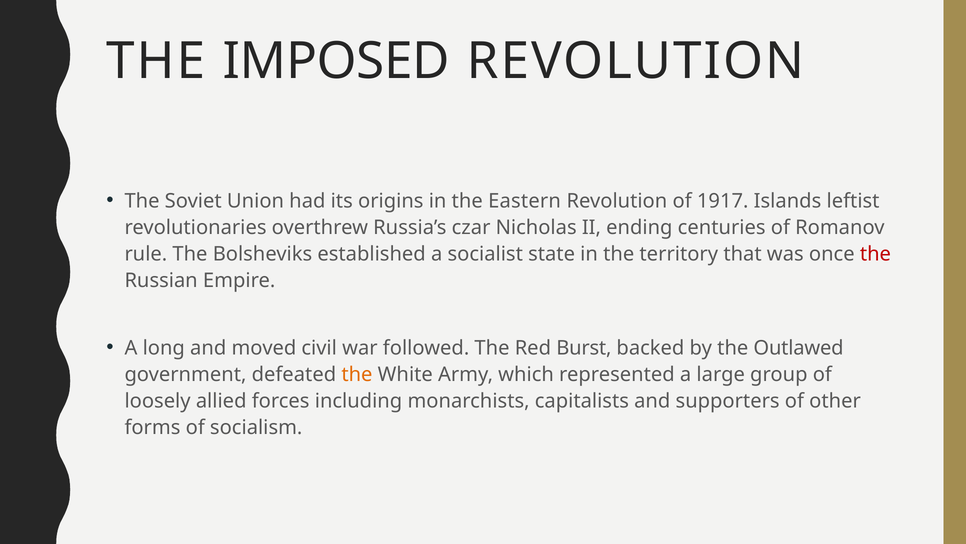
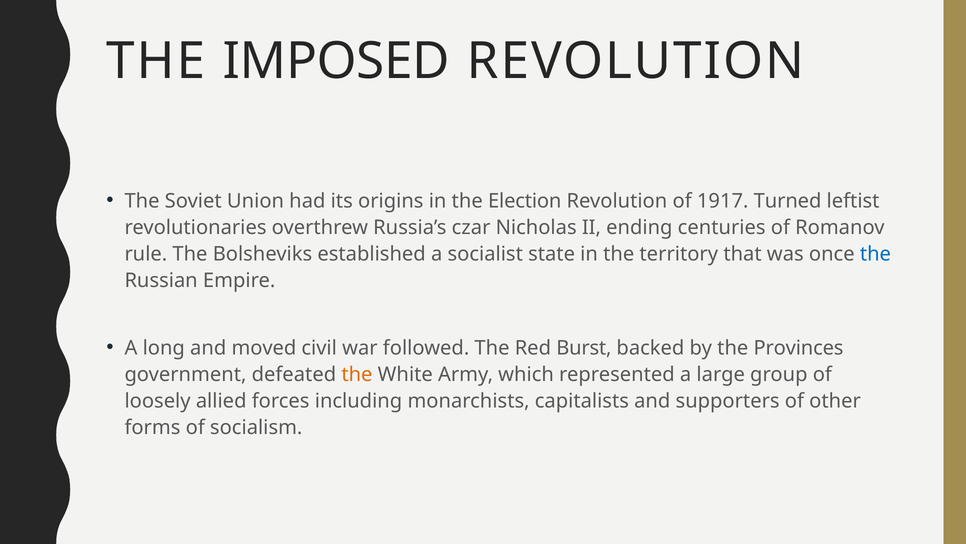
Eastern: Eastern -> Election
Islands: Islands -> Turned
the at (875, 254) colour: red -> blue
Outlawed: Outlawed -> Provinces
